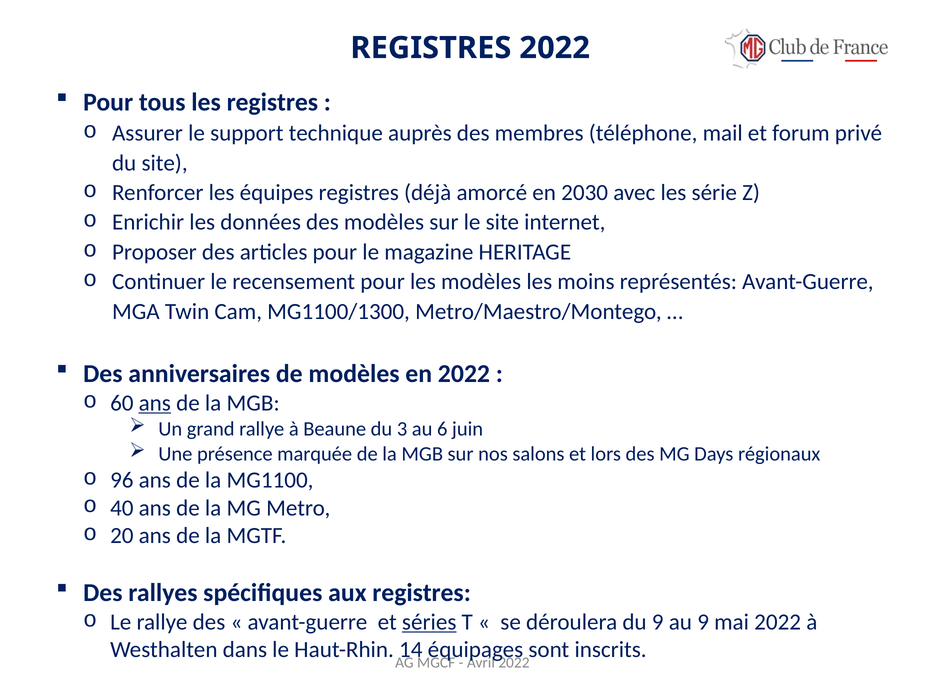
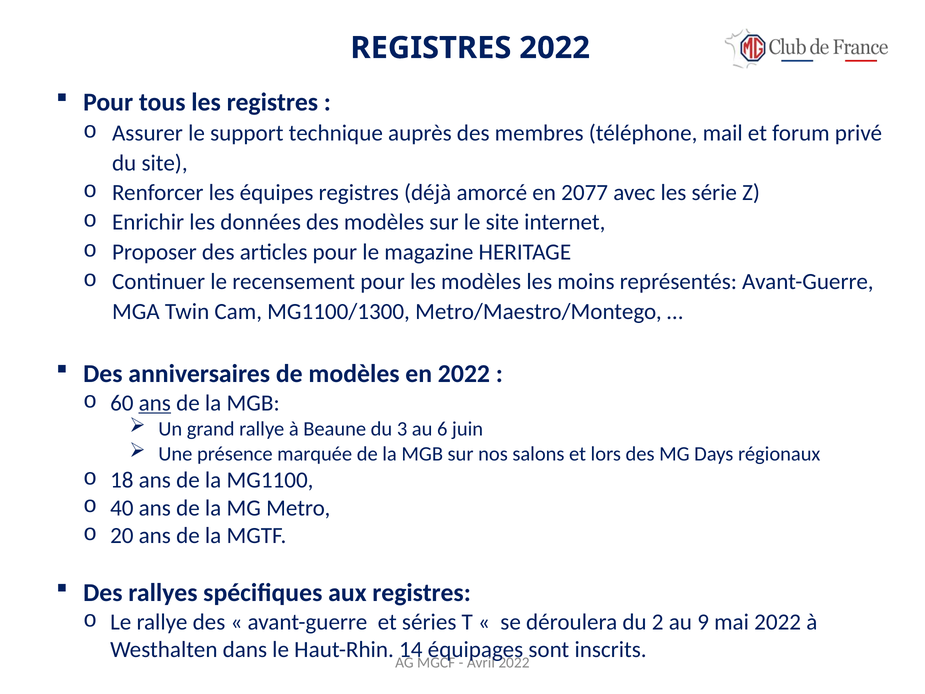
2030: 2030 -> 2077
96: 96 -> 18
séries underline: present -> none
du 9: 9 -> 2
